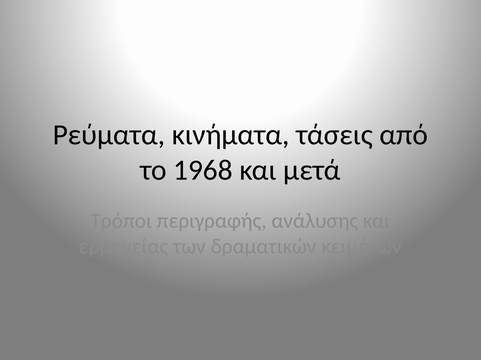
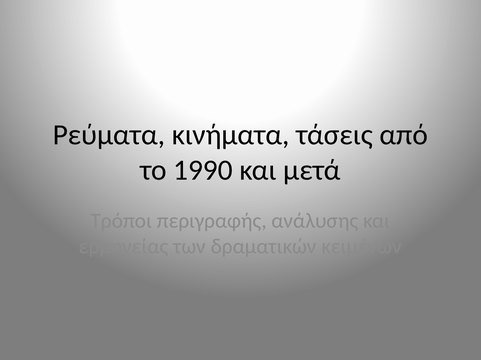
1968: 1968 -> 1990
